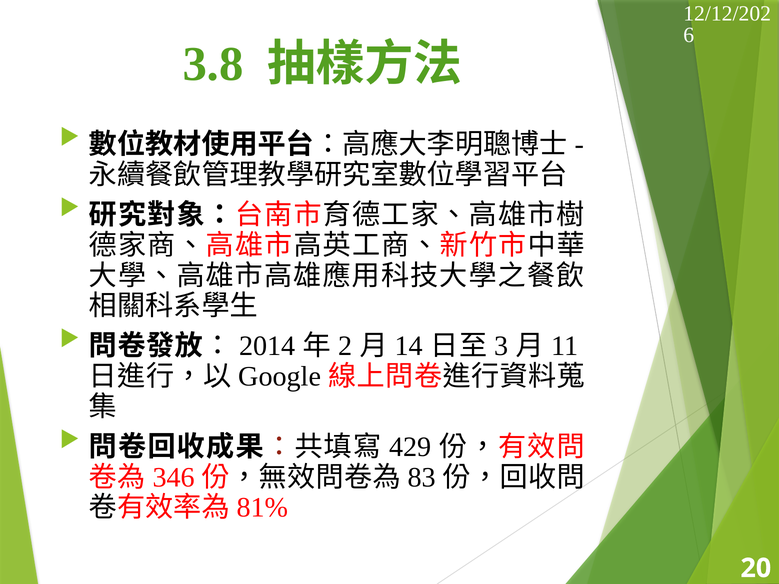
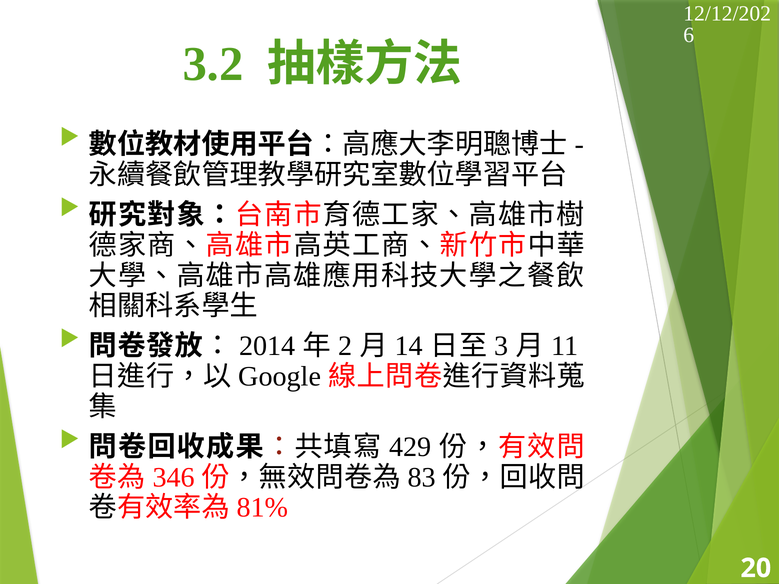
3.8: 3.8 -> 3.2
